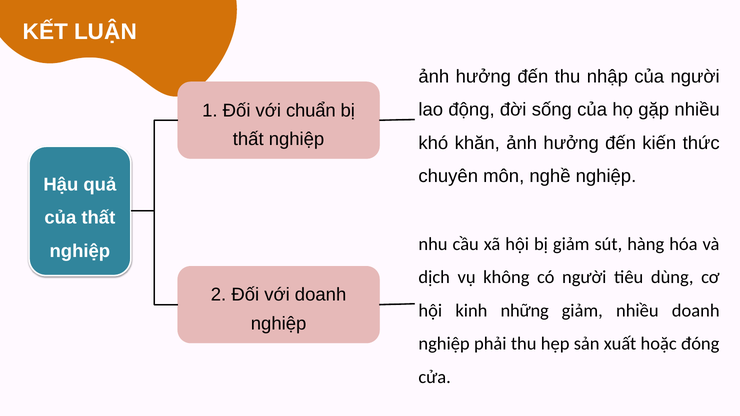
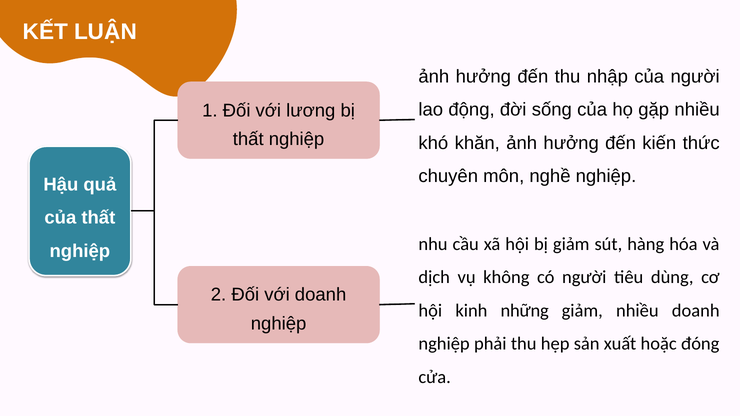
chuẩn: chuẩn -> lương
